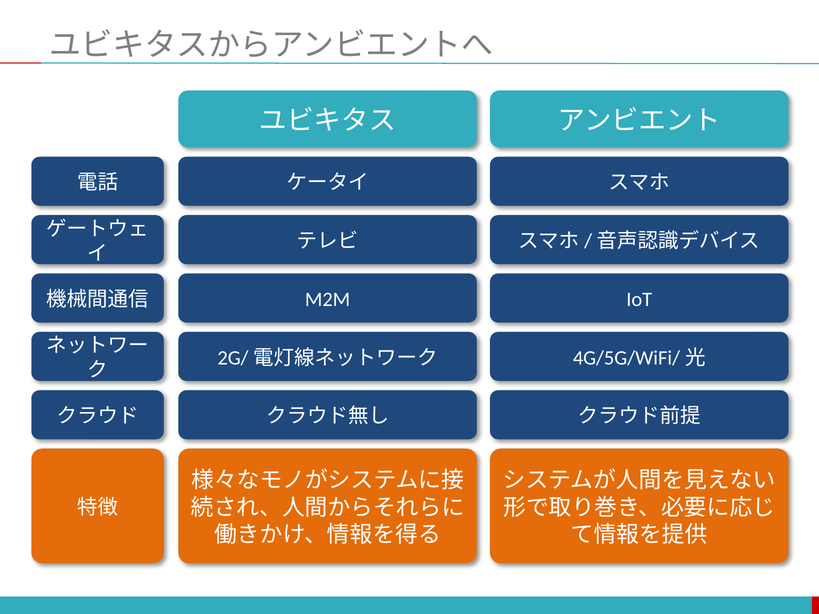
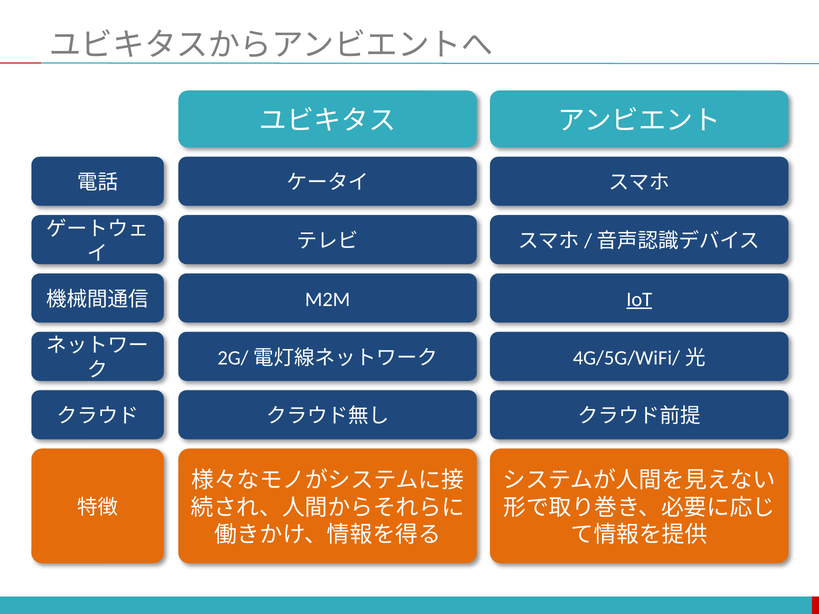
IoT underline: none -> present
